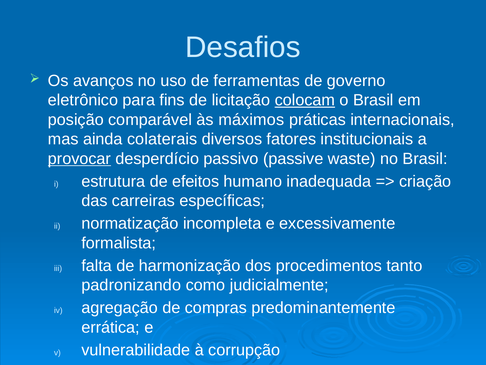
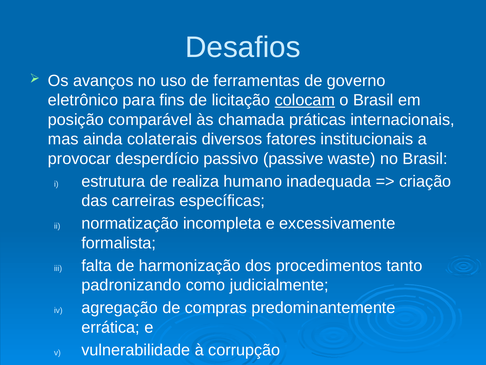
máximos: máximos -> chamada
provocar underline: present -> none
efeitos: efeitos -> realiza
